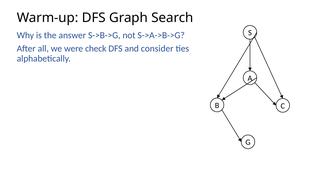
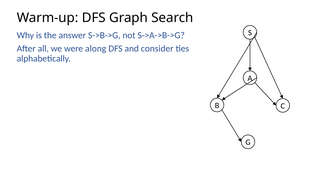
check: check -> along
